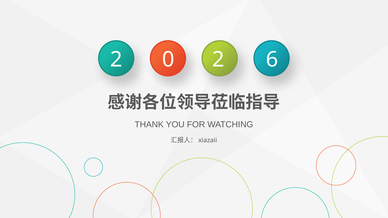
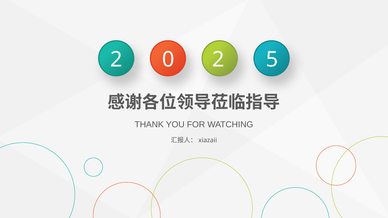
6: 6 -> 5
